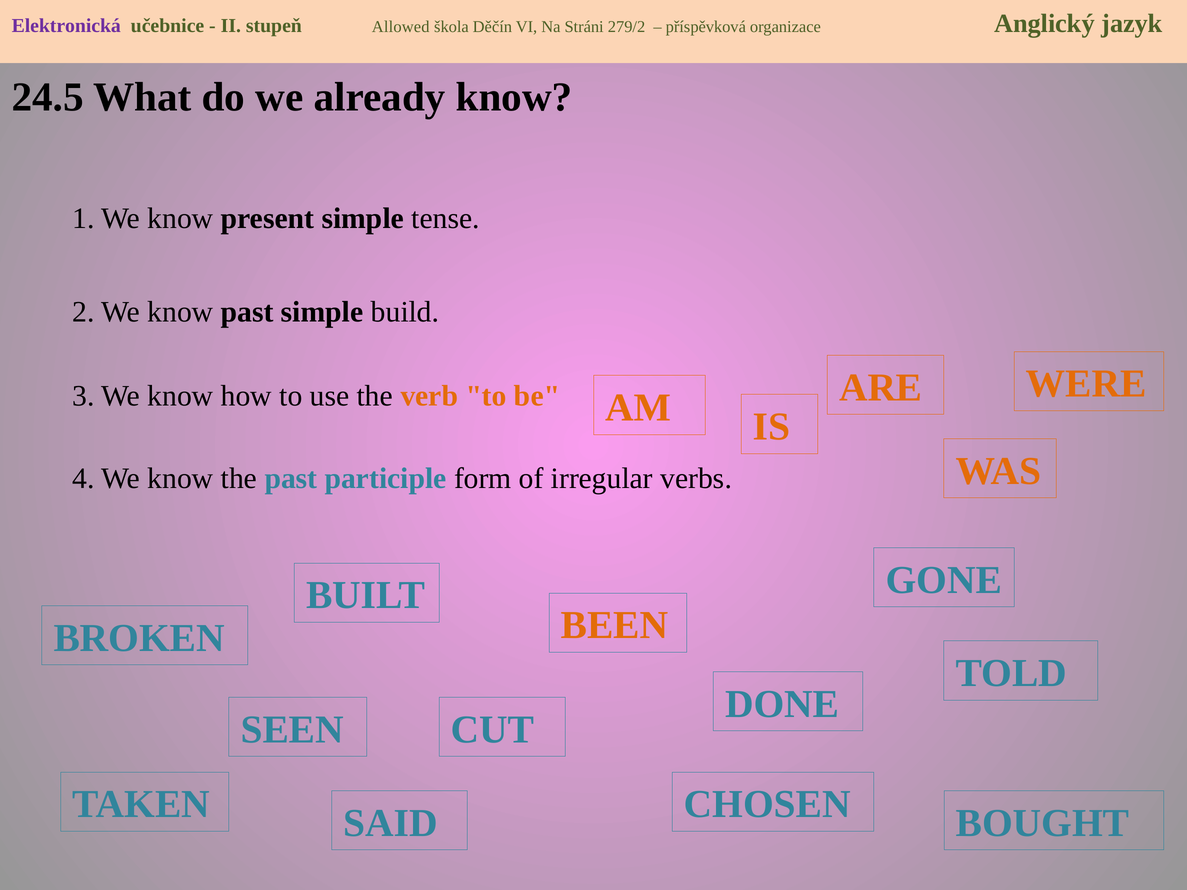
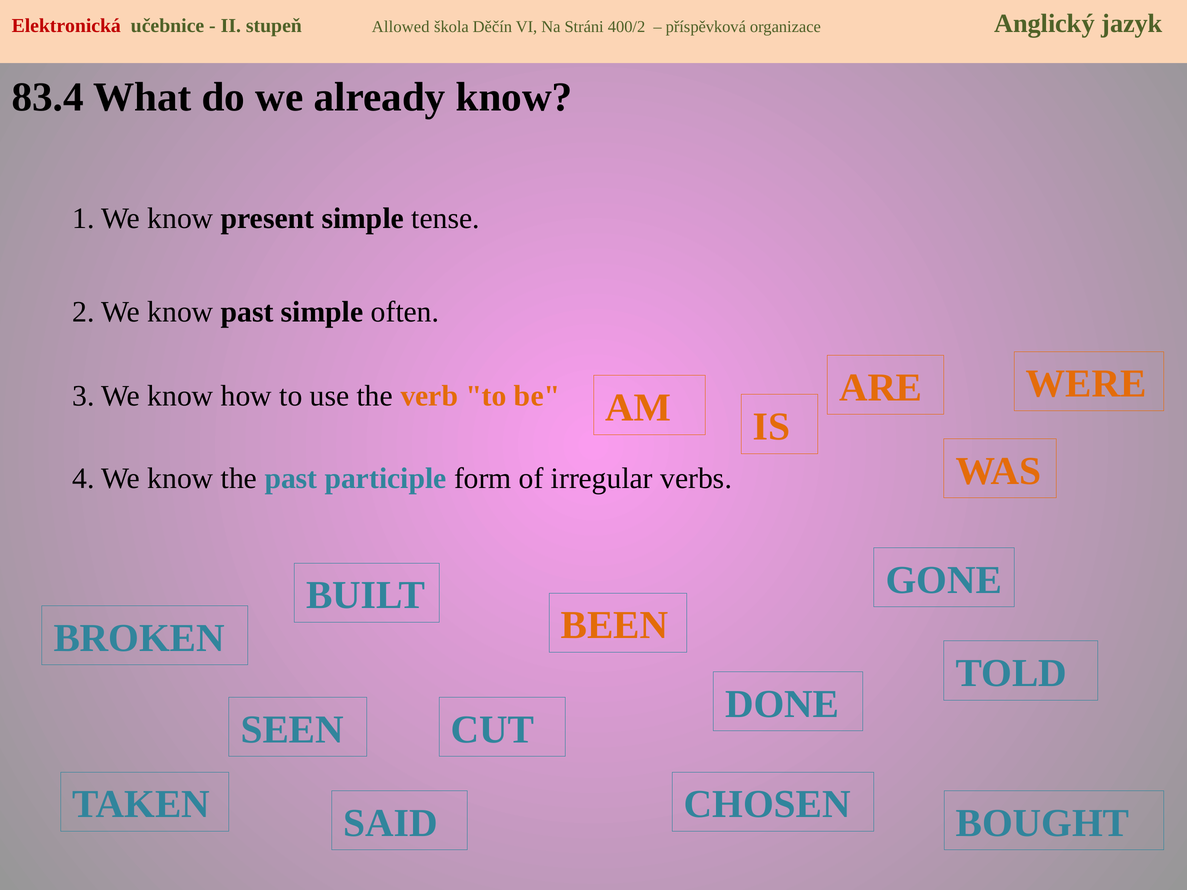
Elektronická colour: purple -> red
279/2: 279/2 -> 400/2
24.5: 24.5 -> 83.4
build: build -> often
